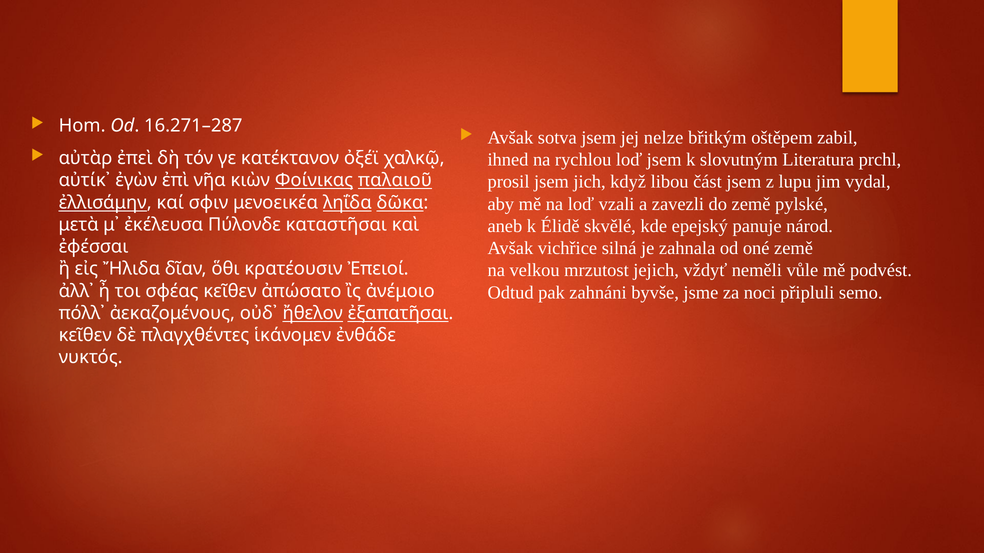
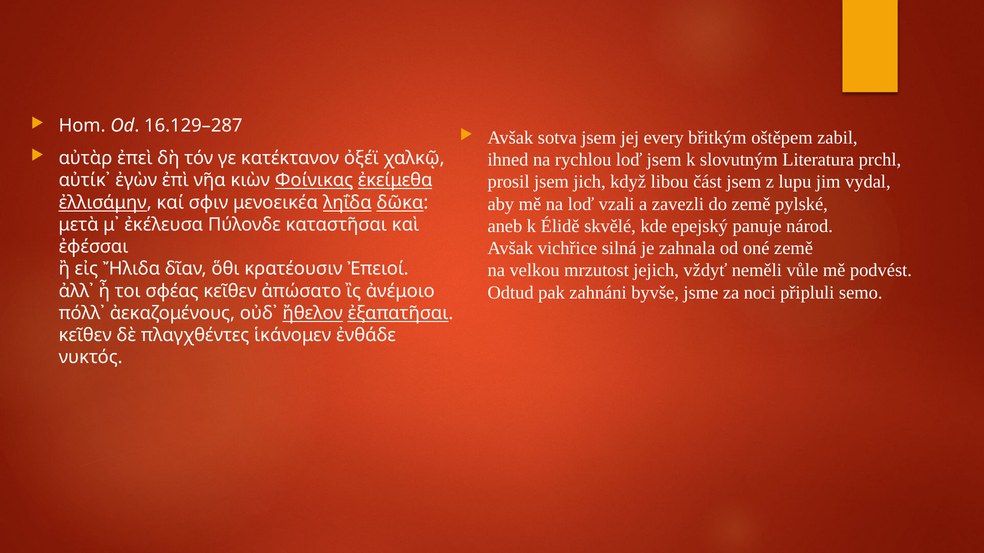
16.271–287: 16.271–287 -> 16.129–287
nelze: nelze -> every
παλαιοῦ: παλαιοῦ -> ἐκείμεθα
